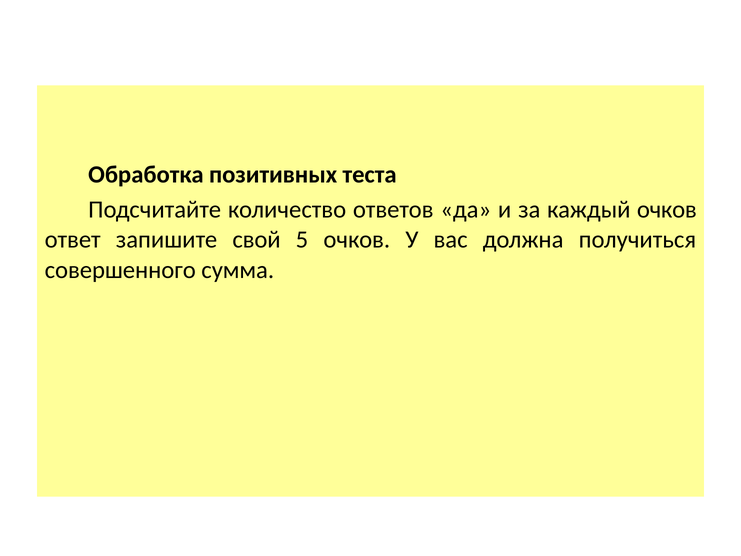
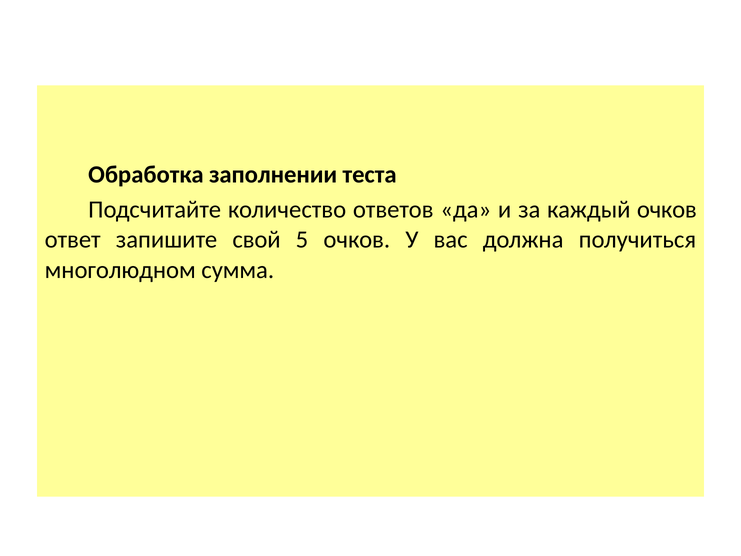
позитивных: позитивных -> заполнении
совершенного: совершенного -> многолюдном
